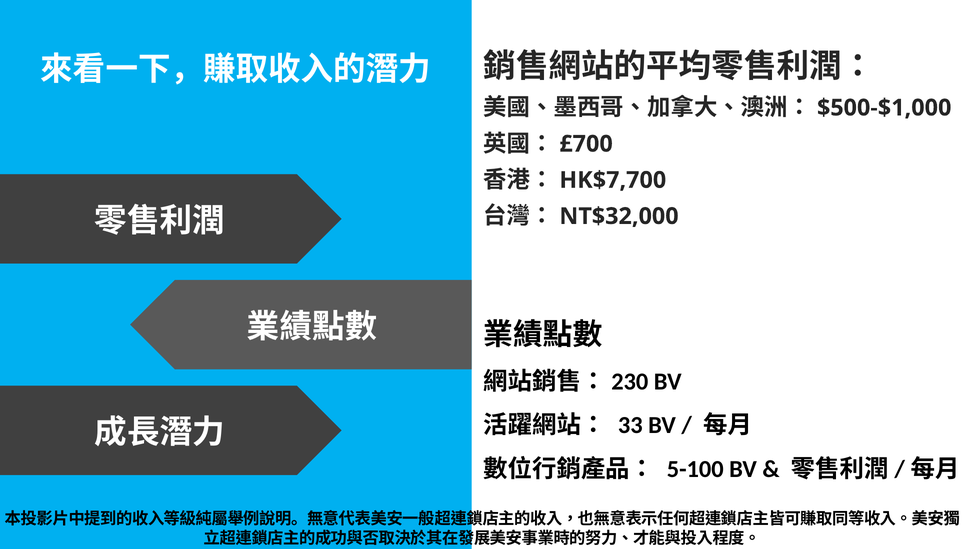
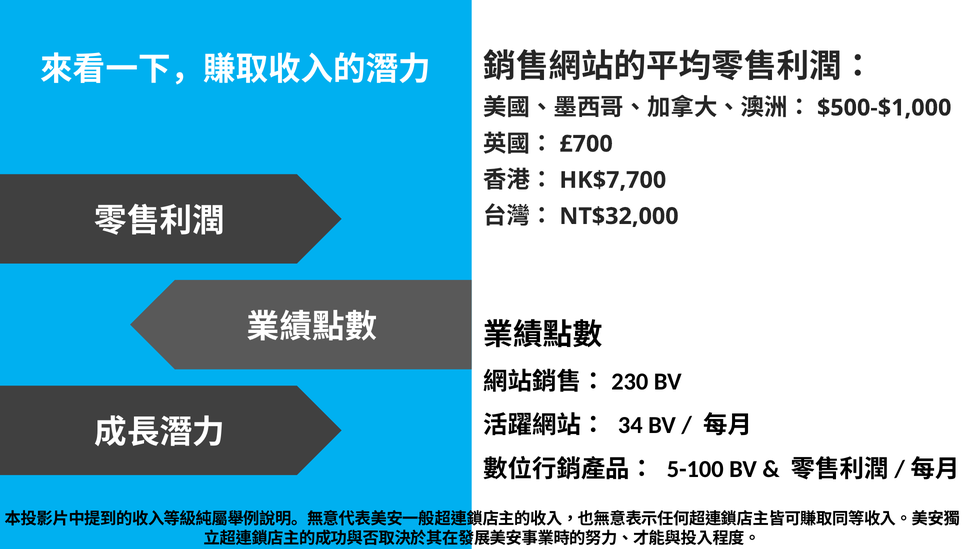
33: 33 -> 34
